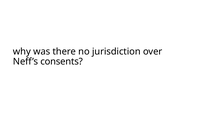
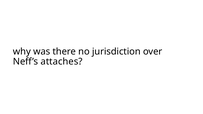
consents: consents -> attaches
